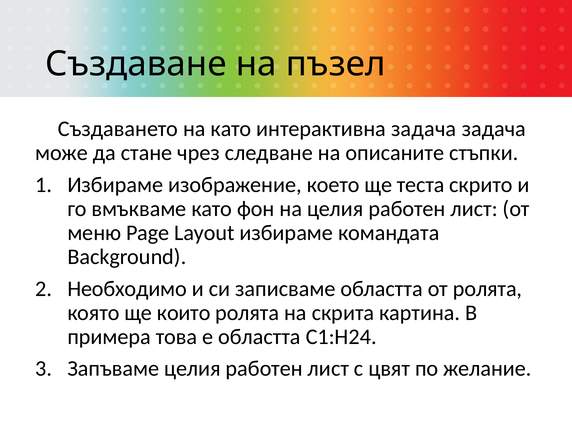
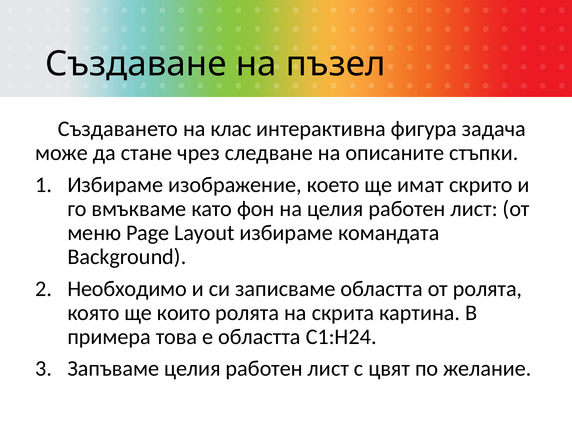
на като: като -> клас
интерактивна задача: задача -> фигура
теста: теста -> имат
